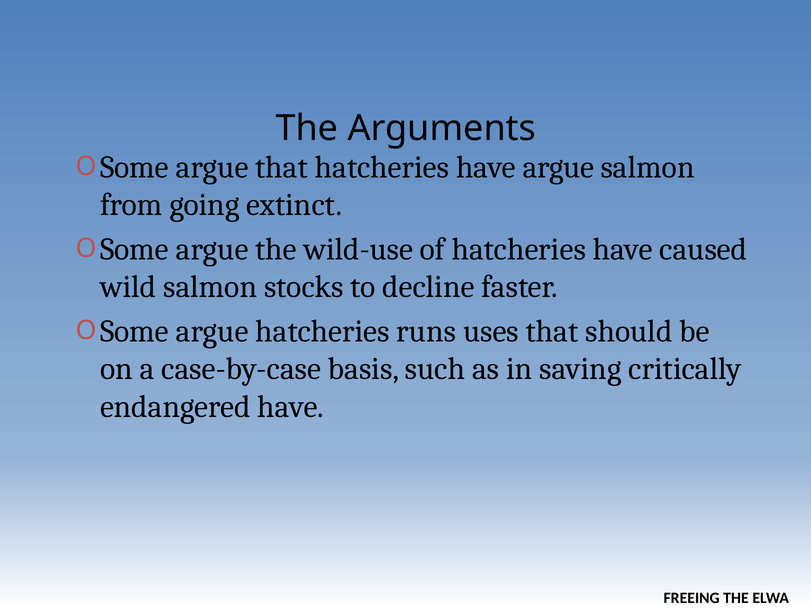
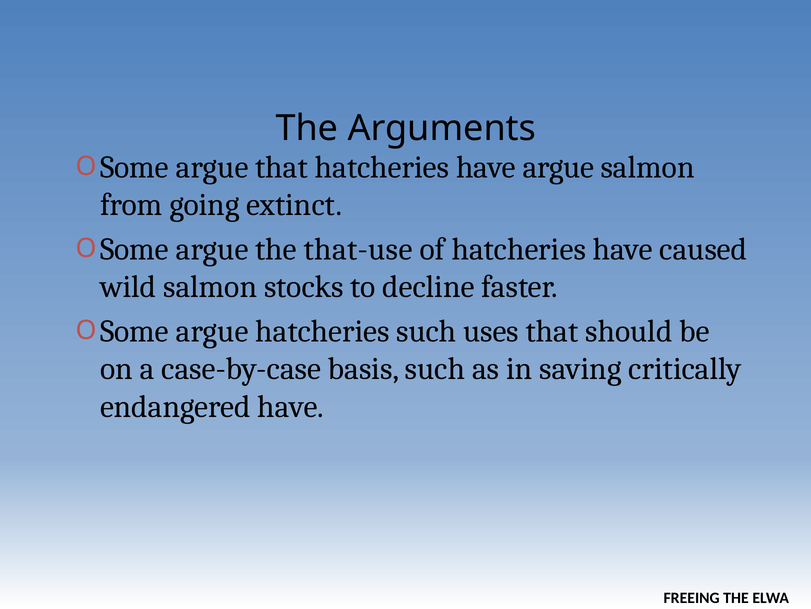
wild-use: wild-use -> that-use
hatcheries runs: runs -> such
